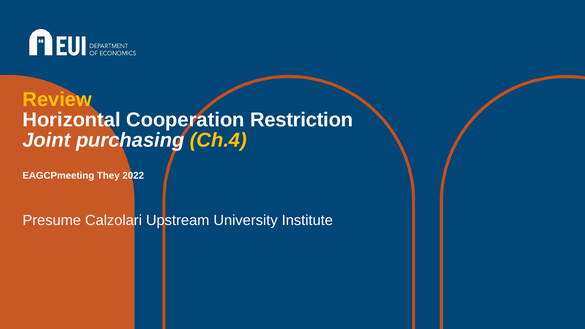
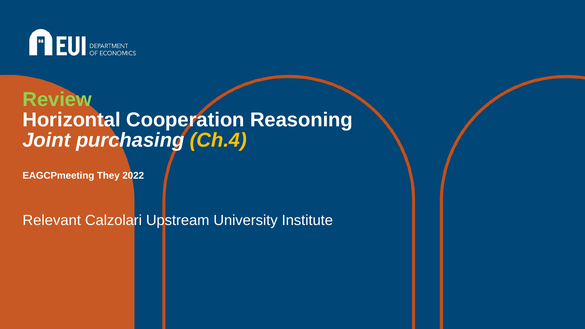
Review colour: yellow -> light green
Restriction: Restriction -> Reasoning
Presume: Presume -> Relevant
